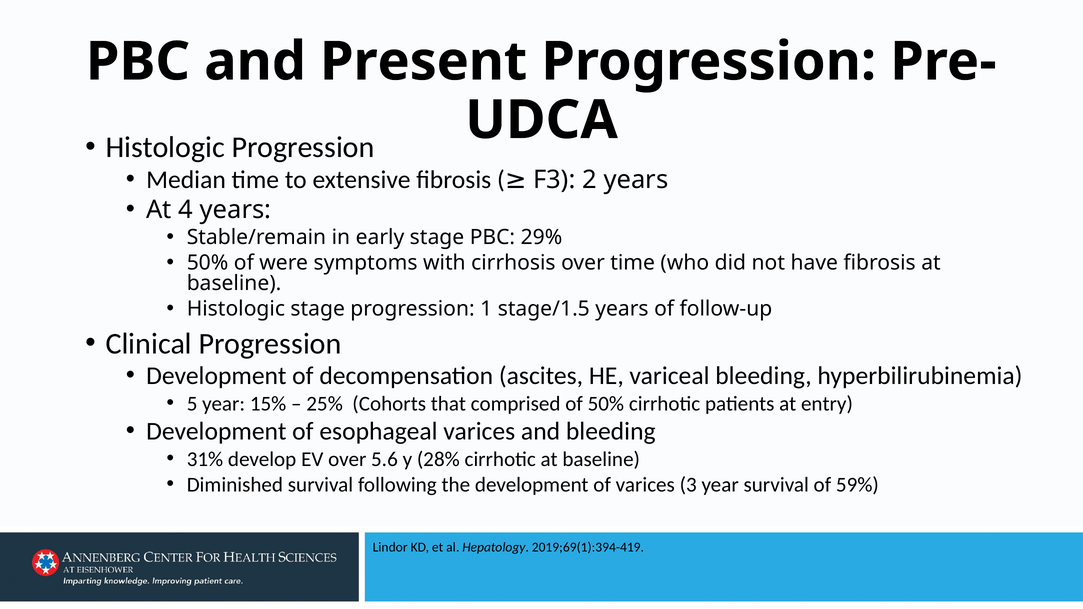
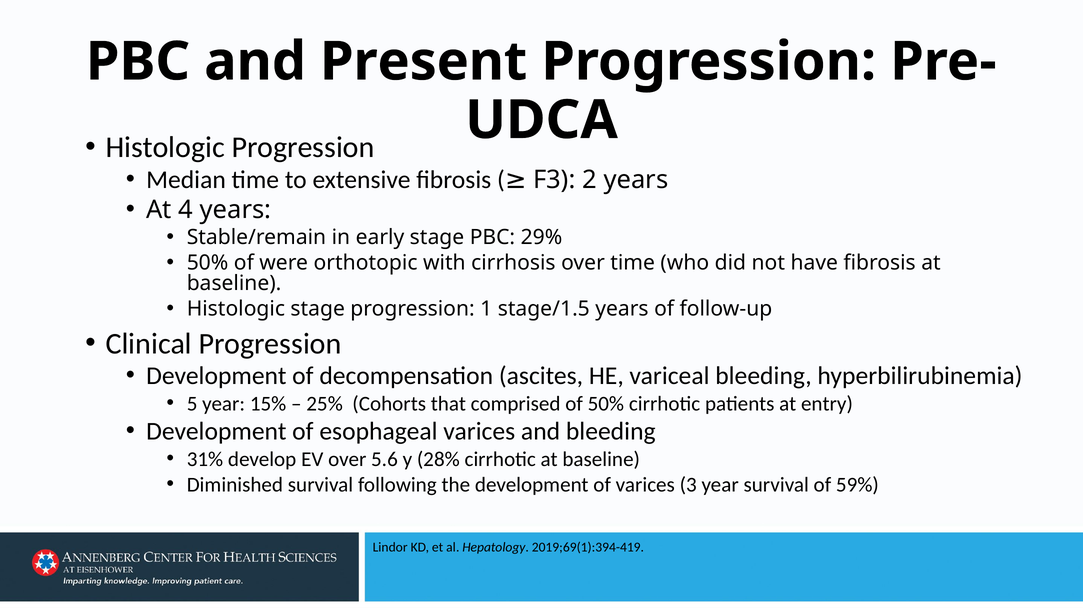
symptoms: symptoms -> orthotopic
